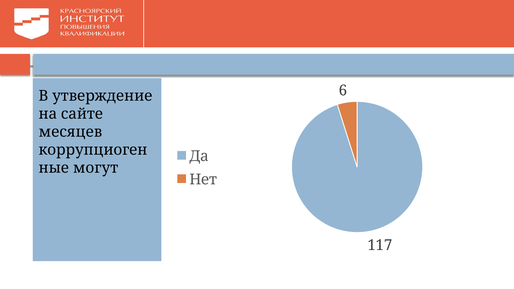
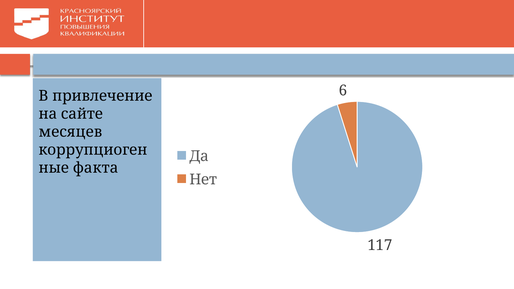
утверждение: утверждение -> привлечение
могут: могут -> факта
